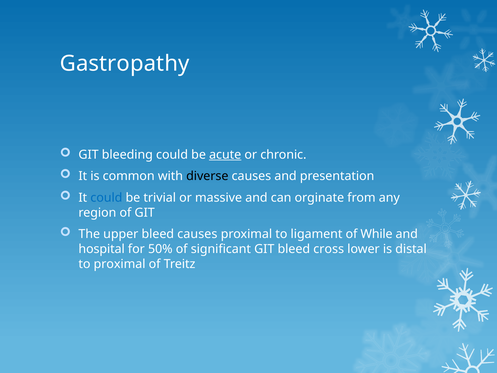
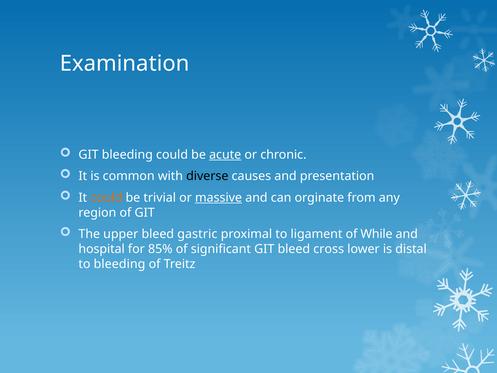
Gastropathy: Gastropathy -> Examination
could at (106, 198) colour: blue -> orange
massive underline: none -> present
bleed causes: causes -> gastric
50%: 50% -> 85%
to proximal: proximal -> bleeding
